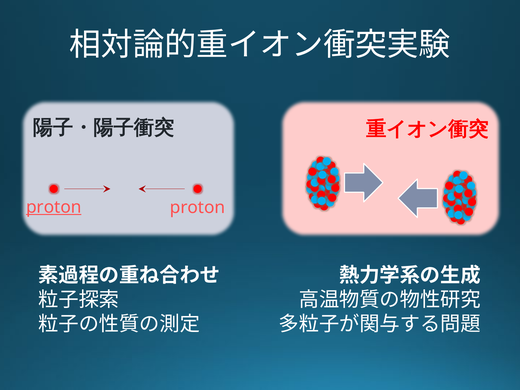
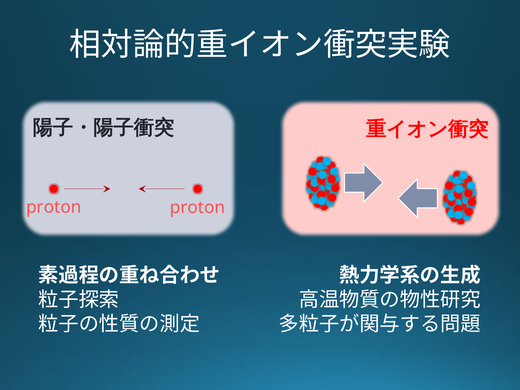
proton at (54, 207) underline: present -> none
